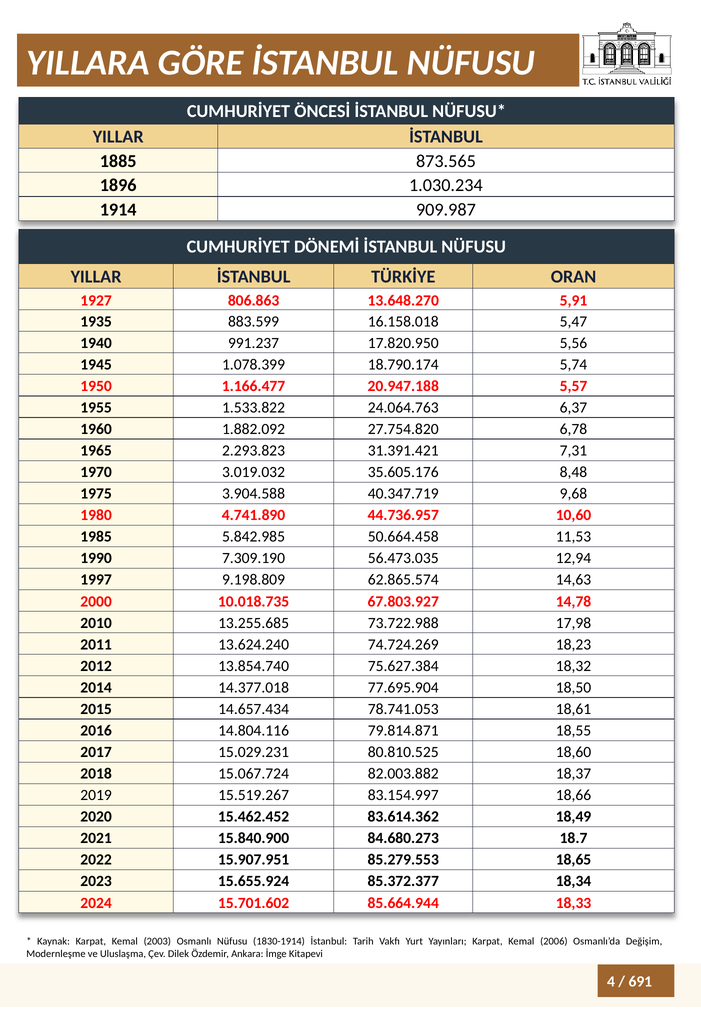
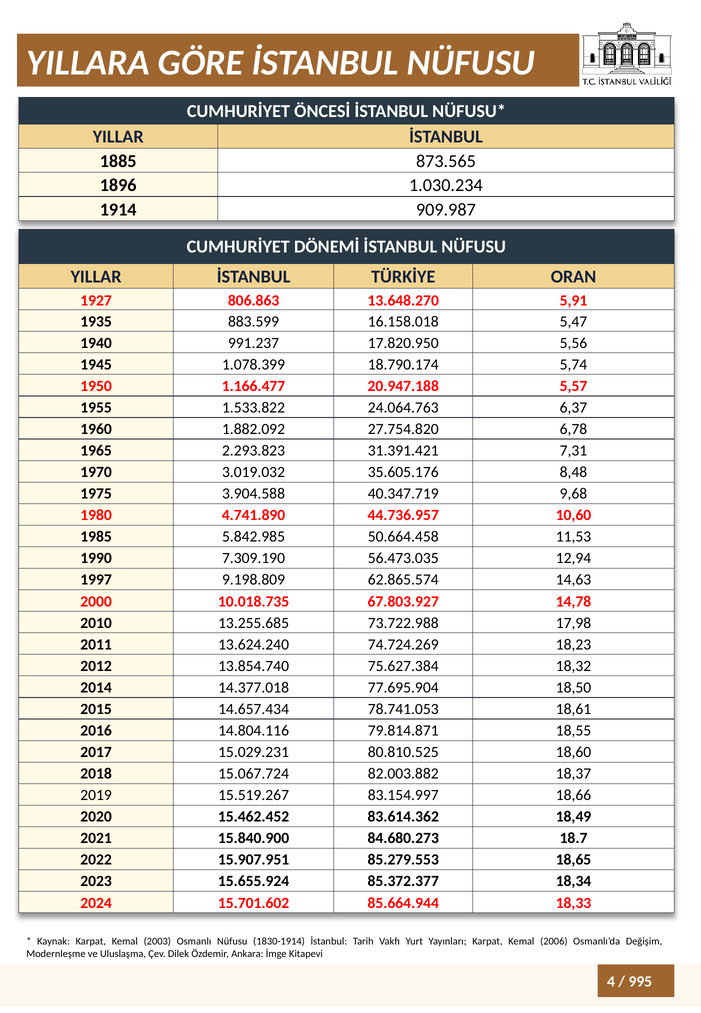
691: 691 -> 995
